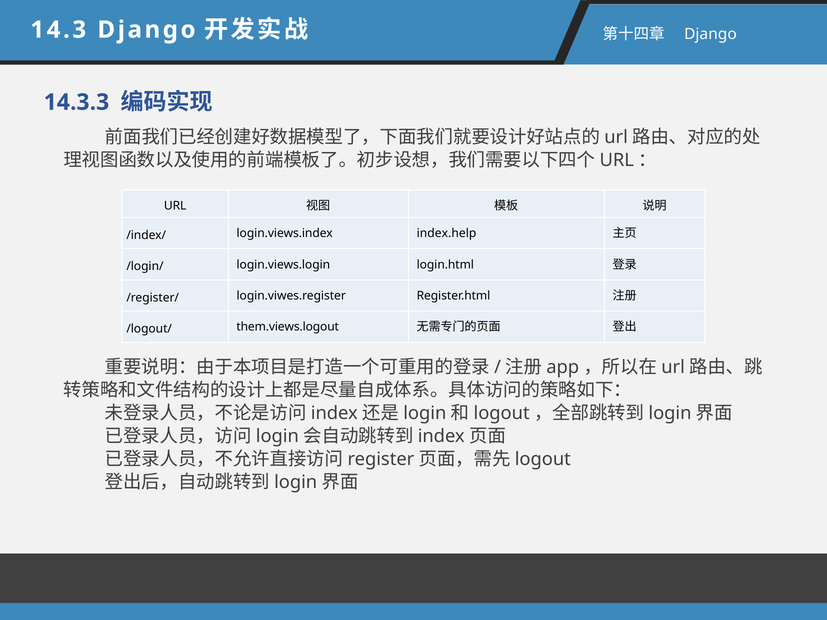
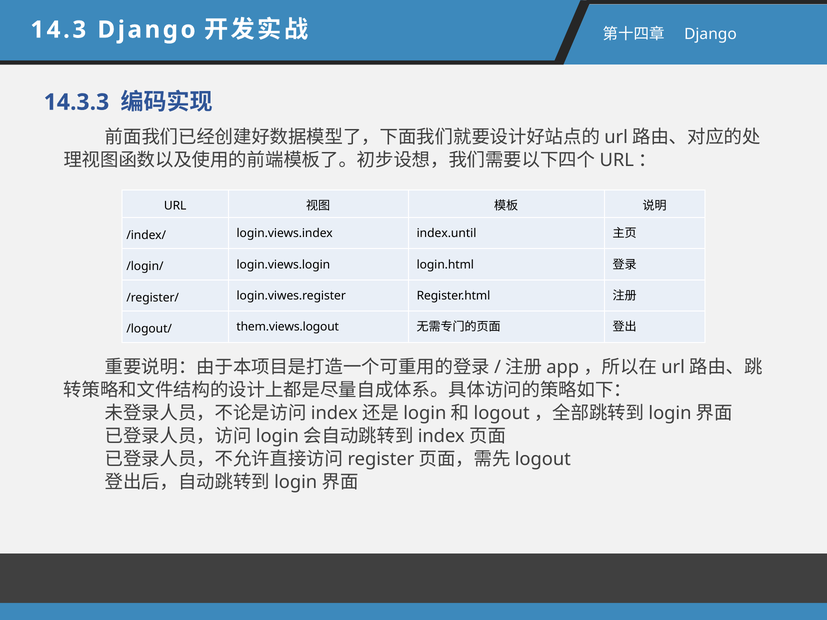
index.help: index.help -> index.until
